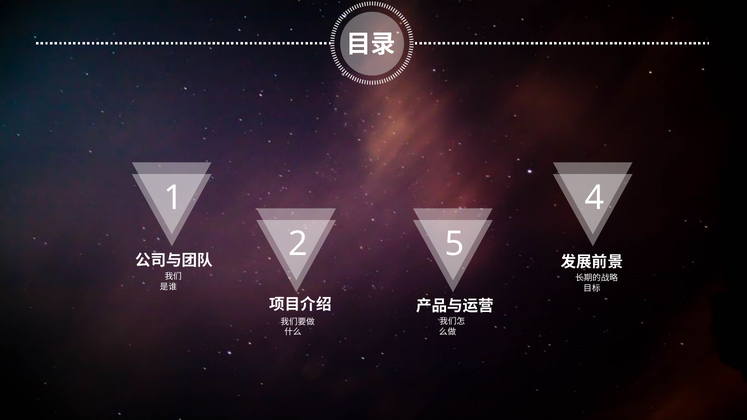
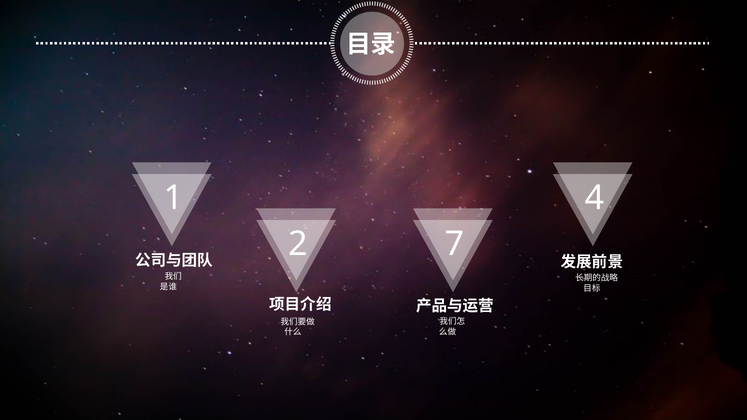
5: 5 -> 7
